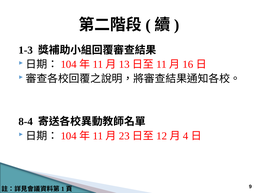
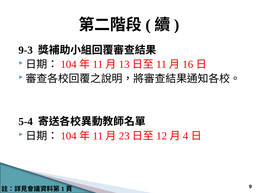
1-3: 1-3 -> 9-3
8-4: 8-4 -> 5-4
